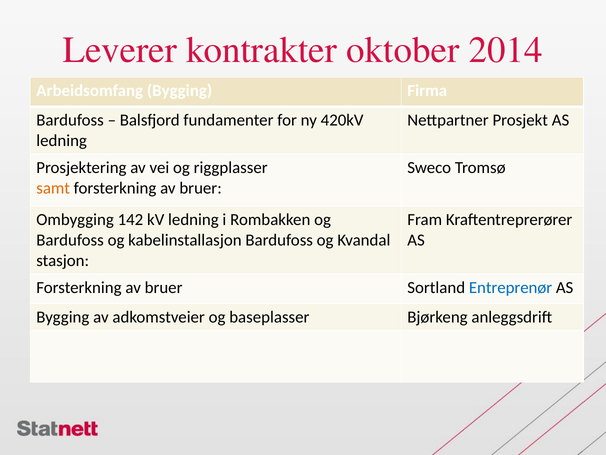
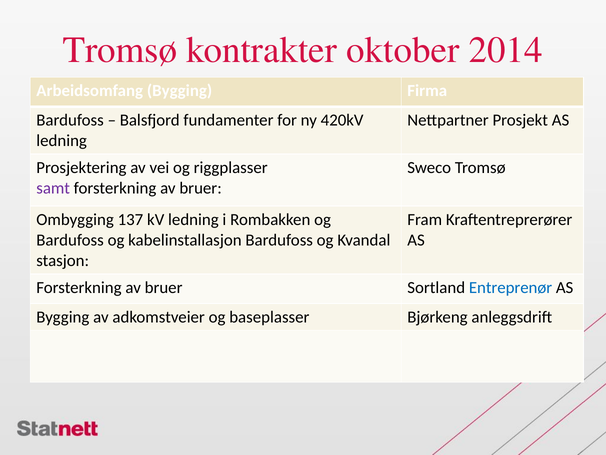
Leverer at (120, 50): Leverer -> Tromsø
samt colour: orange -> purple
142: 142 -> 137
